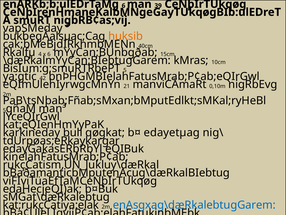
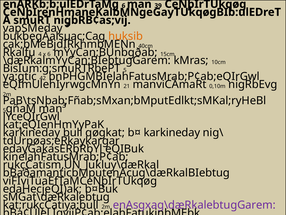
b¤ edayetµag: edayetµag -> karkineday
kat;rukçCatiya:elak: kat;rukçCatiya:elak -> kat;rukçCatiya:bull
enAsgxag\dæRkalebtugGarem colour: blue -> purple
